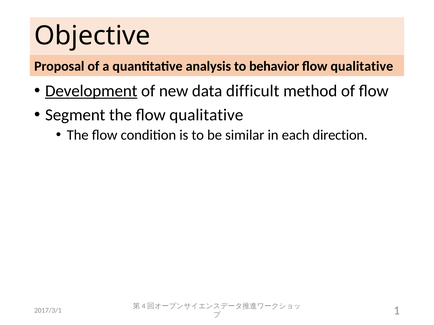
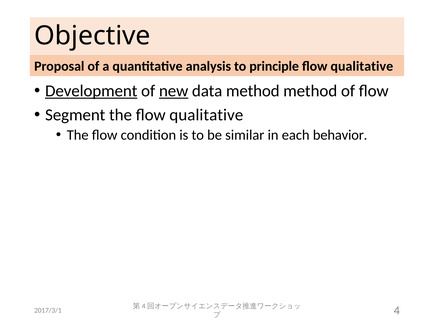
behavior: behavior -> principle
new underline: none -> present
data difficult: difficult -> method
direction: direction -> behavior
1: 1 -> 4
